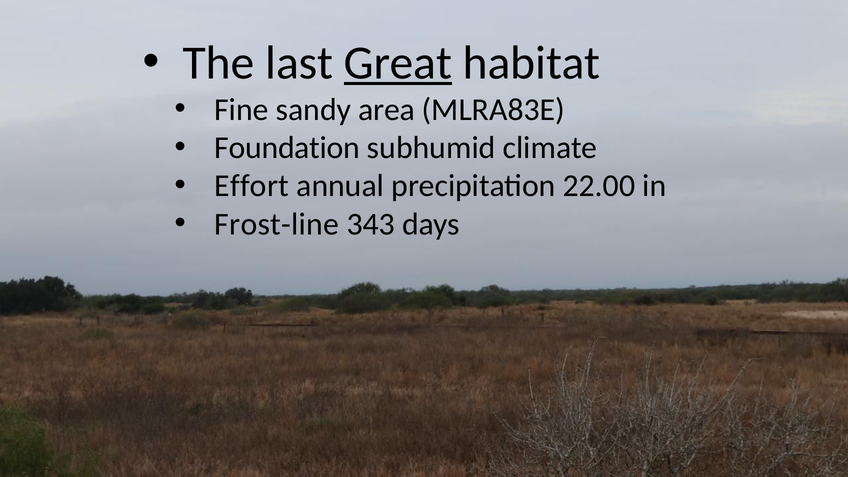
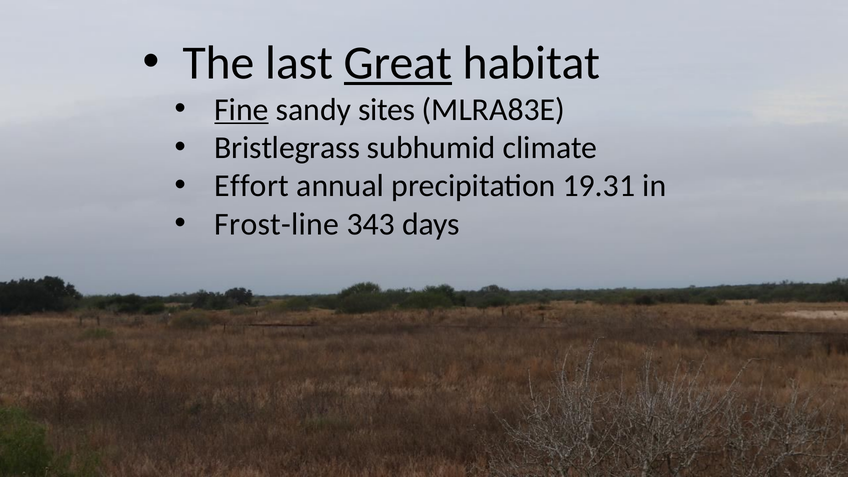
Fine underline: none -> present
area: area -> sites
Foundation: Foundation -> Bristlegrass
22.00: 22.00 -> 19.31
